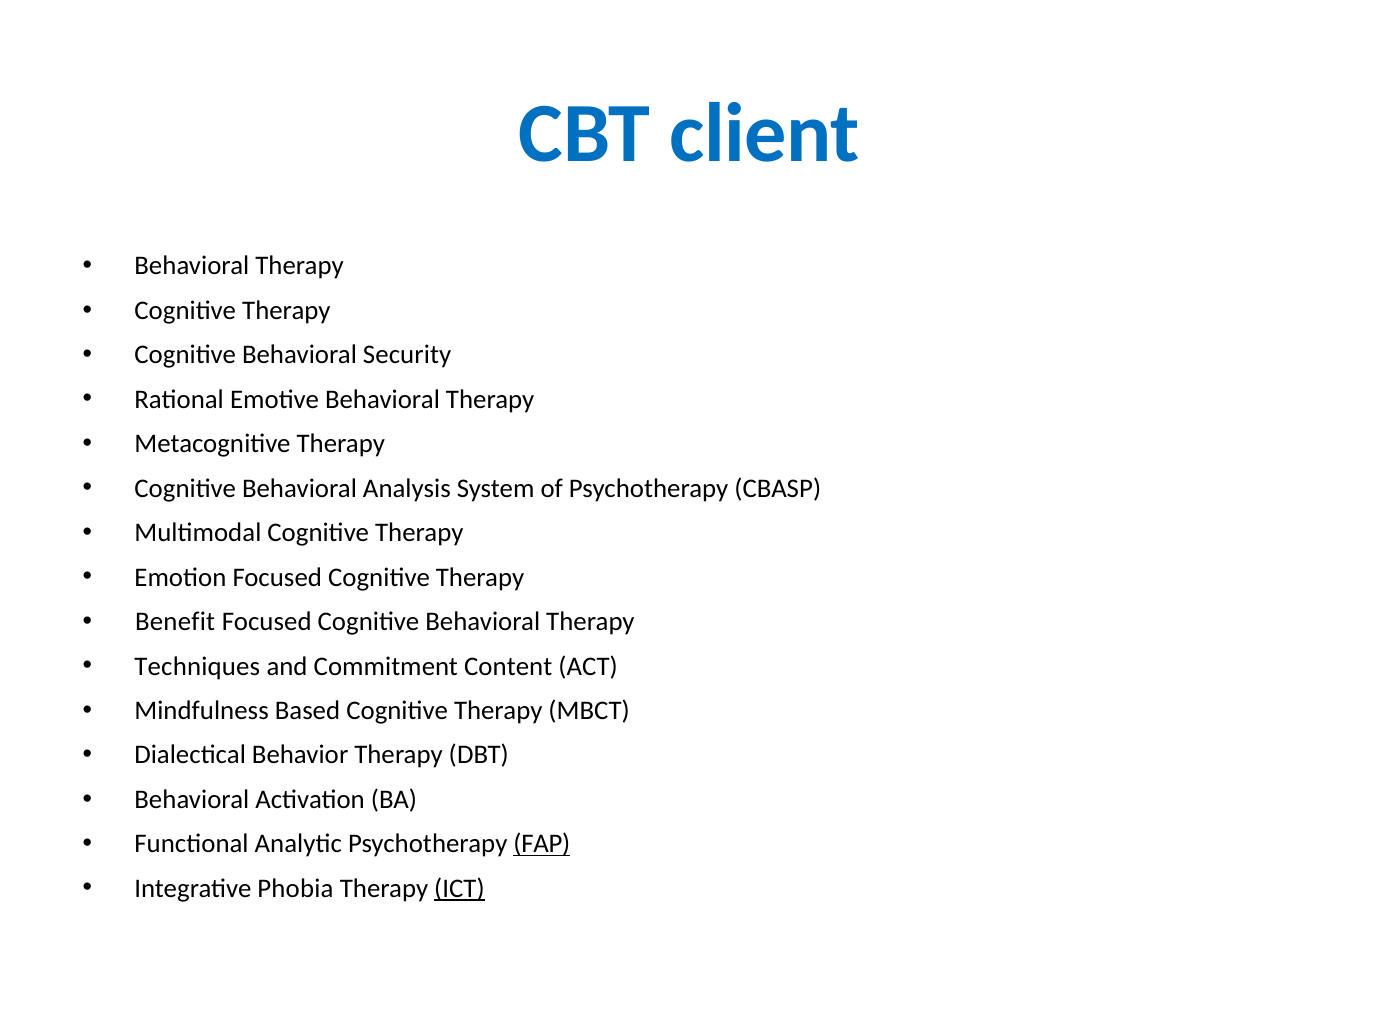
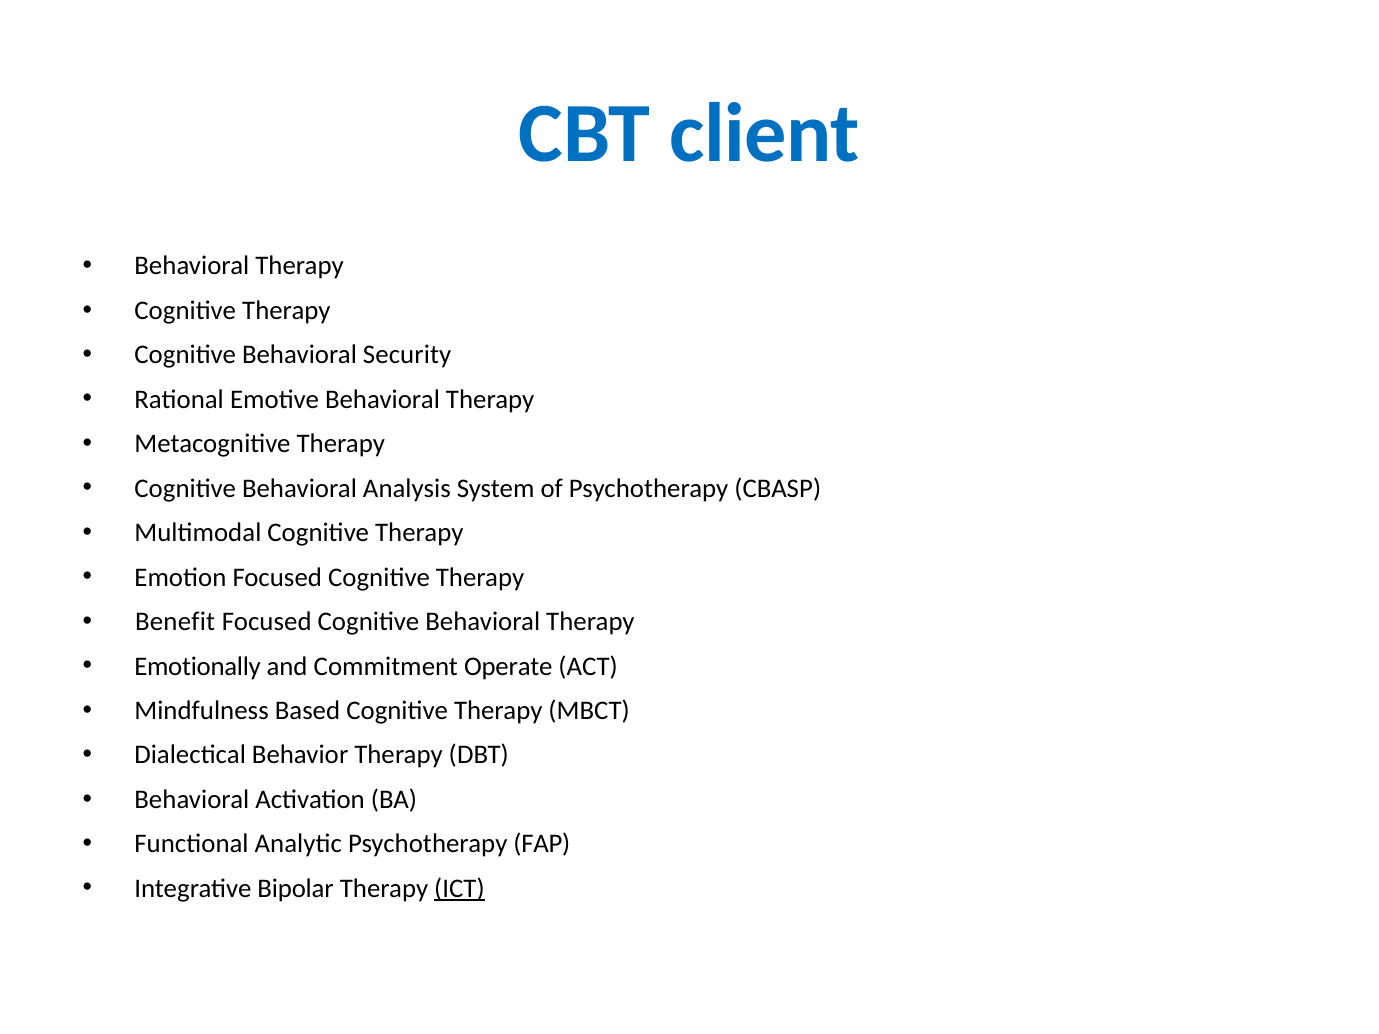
Techniques: Techniques -> Emotionally
Content: Content -> Operate
FAP underline: present -> none
Phobia: Phobia -> Bipolar
